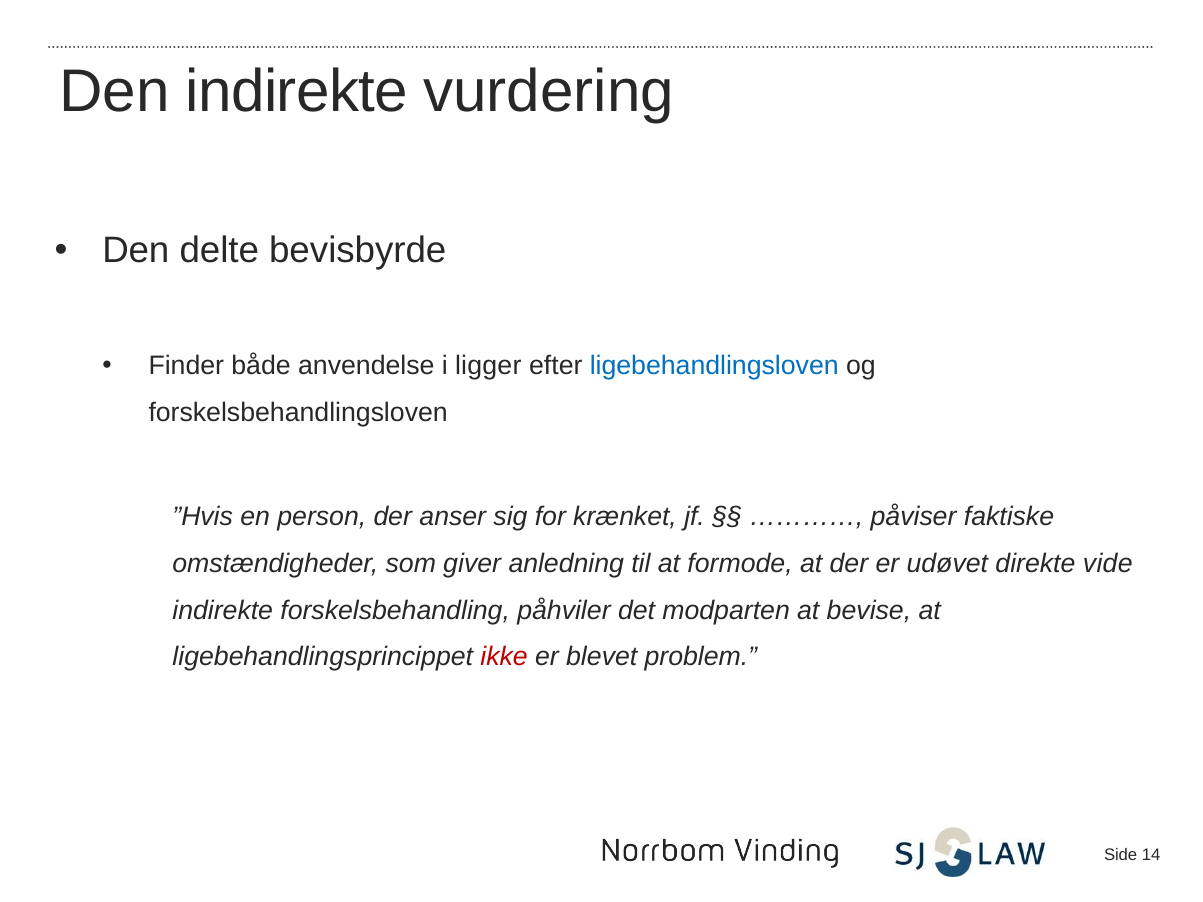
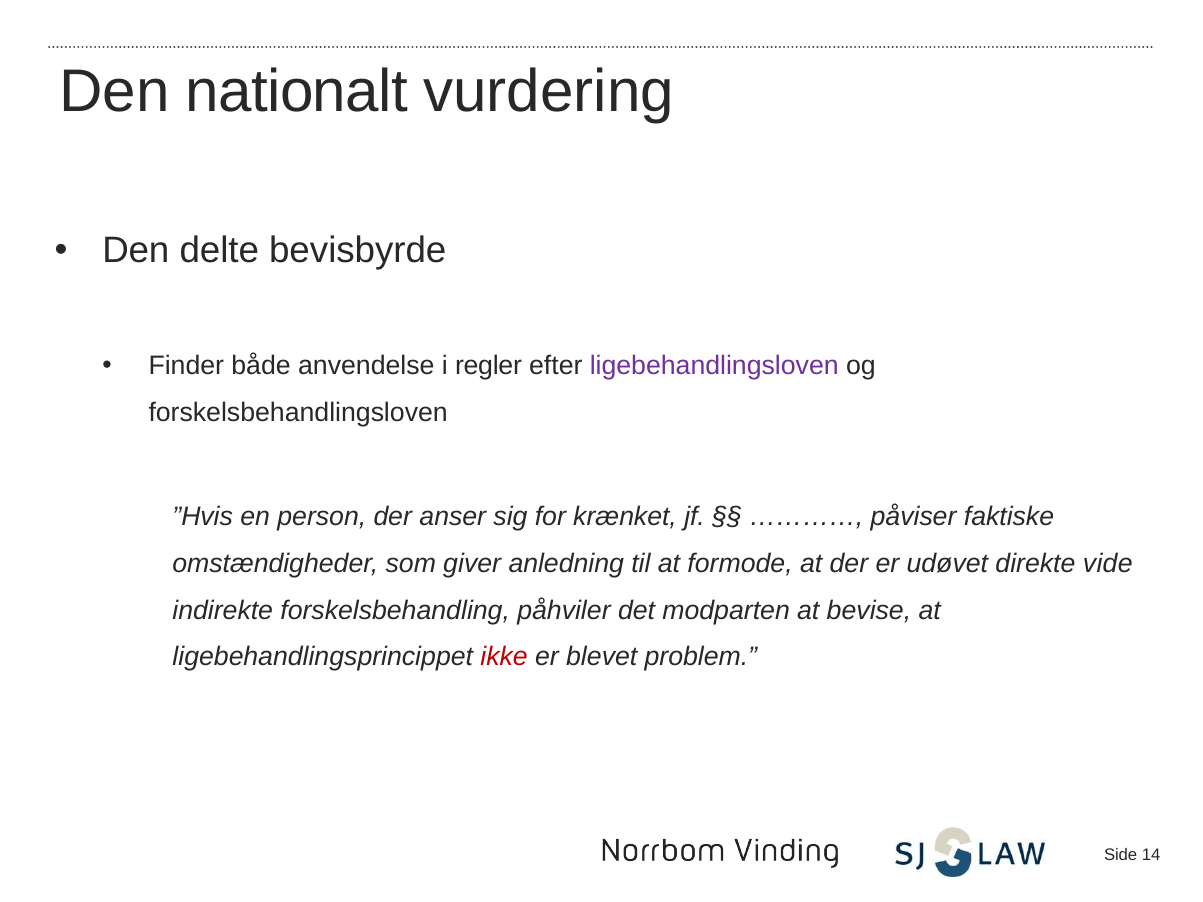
Den indirekte: indirekte -> nationalt
ligger: ligger -> regler
ligebehandlingsloven colour: blue -> purple
